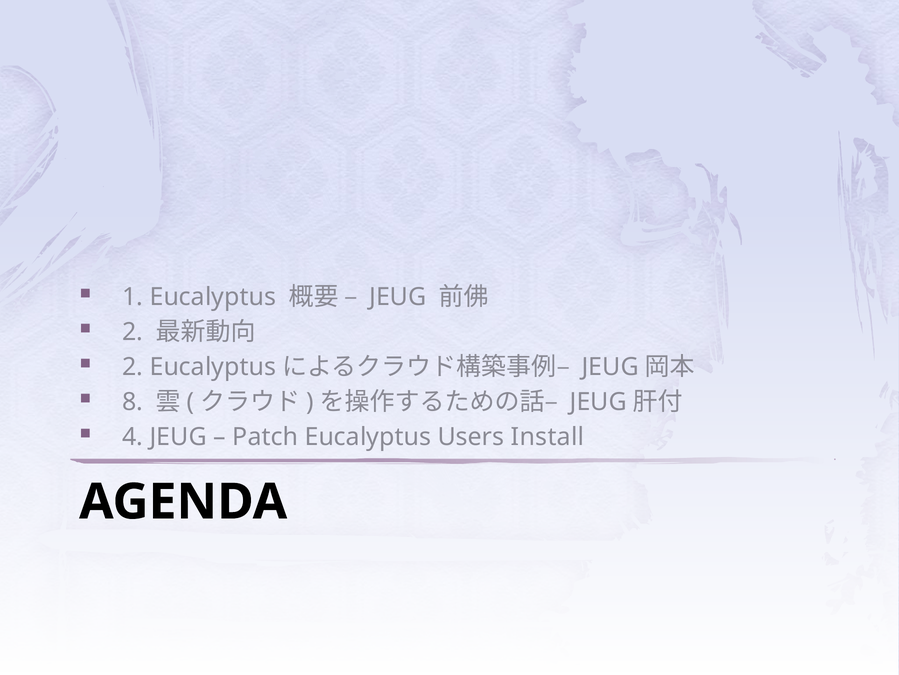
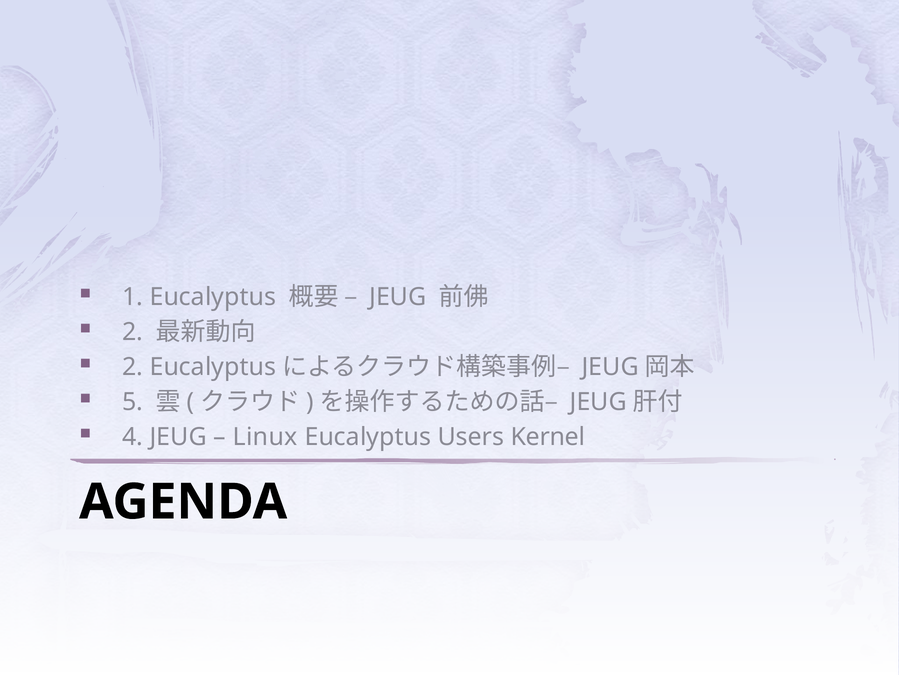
8: 8 -> 5
Patch: Patch -> Linux
Install: Install -> Kernel
